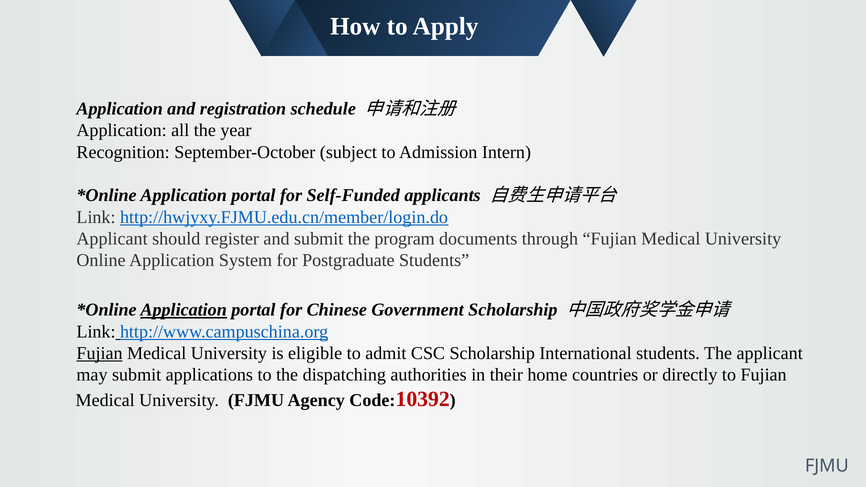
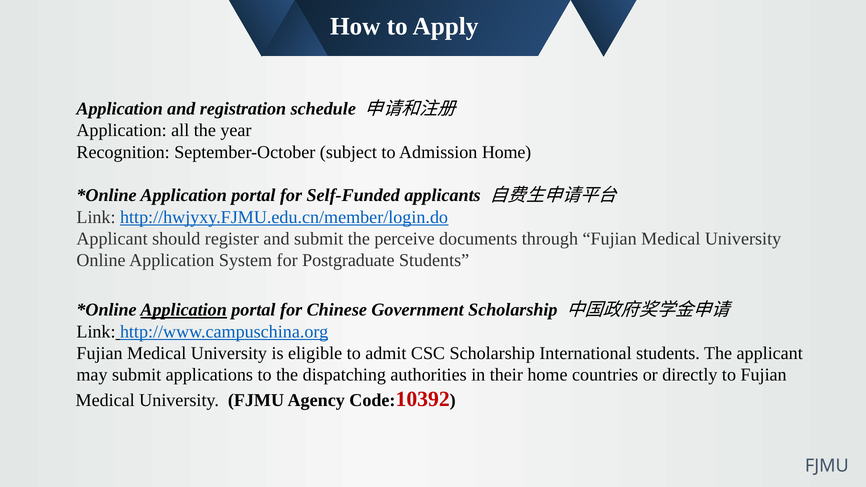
Admission Intern: Intern -> Home
program: program -> perceive
Fujian at (100, 353) underline: present -> none
